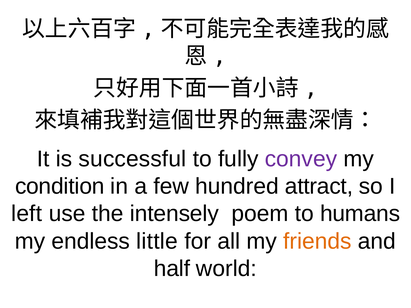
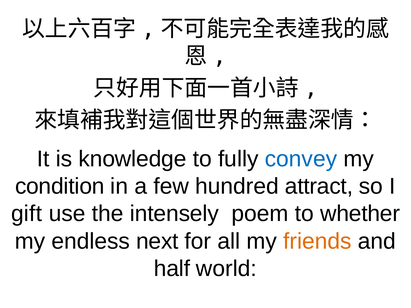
successful: successful -> knowledge
convey colour: purple -> blue
left: left -> gift
humans: humans -> whether
little: little -> next
